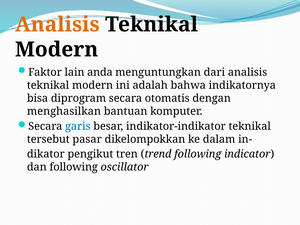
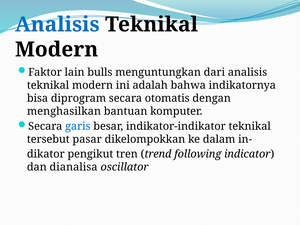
Analisis at (57, 25) colour: orange -> blue
anda: anda -> bulls
dan following: following -> dianalisa
